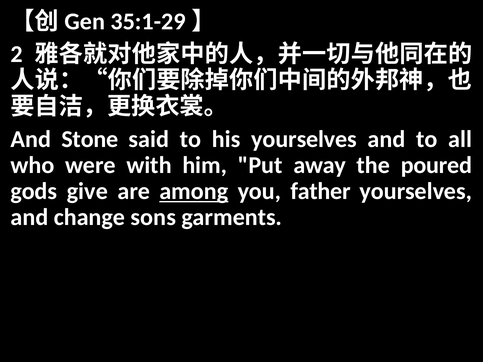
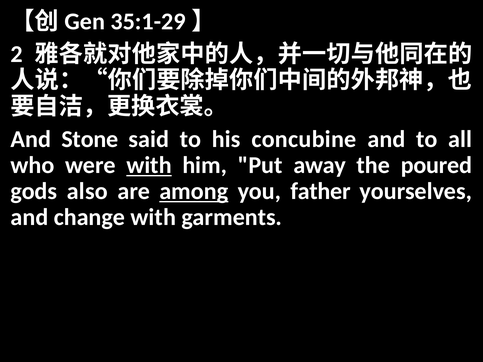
his yourselves: yourselves -> concubine
with at (149, 165) underline: none -> present
give: give -> also
change sons: sons -> with
